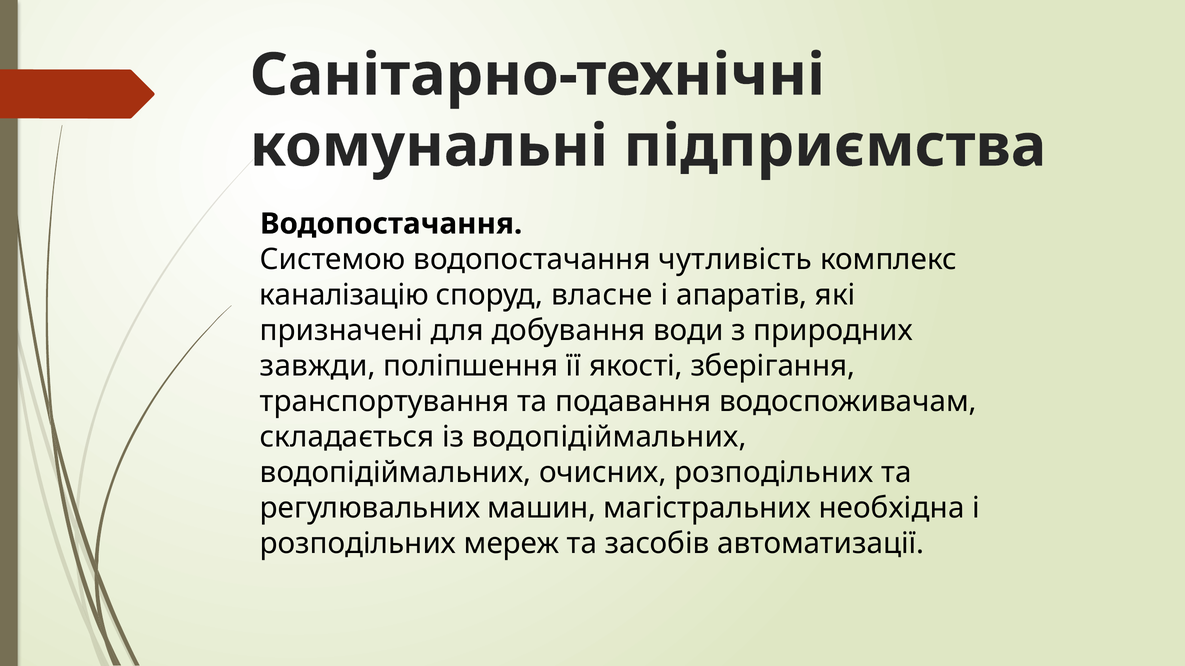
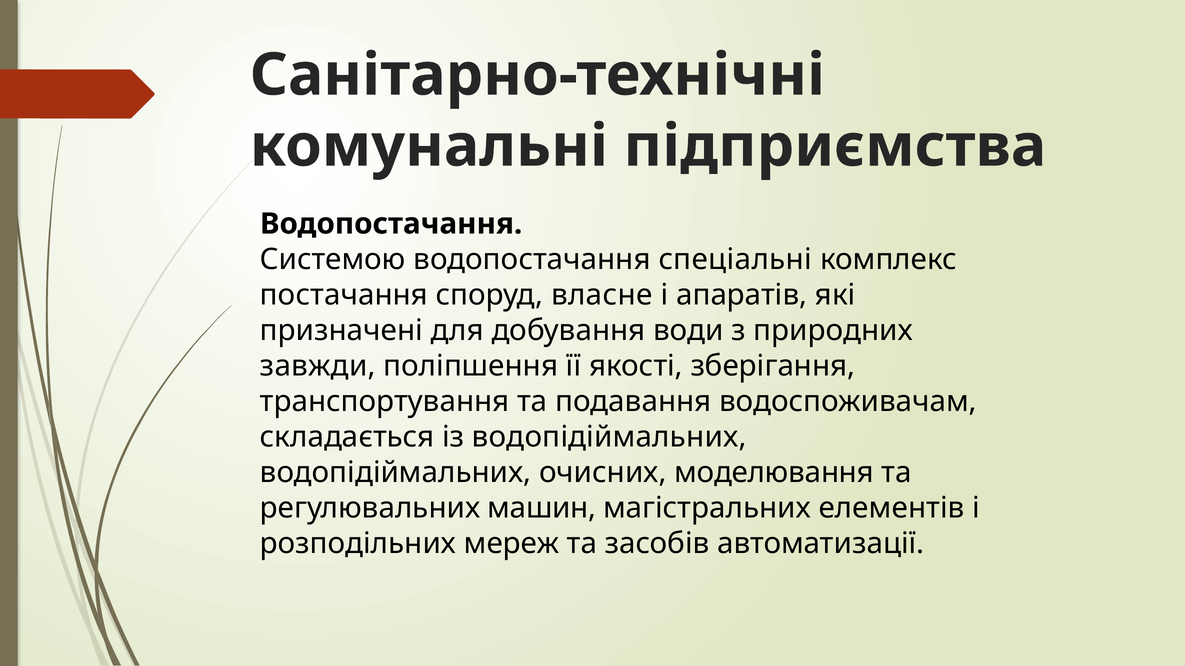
чутливість: чутливість -> спеціальні
каналізацію: каналізацію -> постачання
очисних розподільних: розподільних -> моделювання
необхідна: необхідна -> елементів
